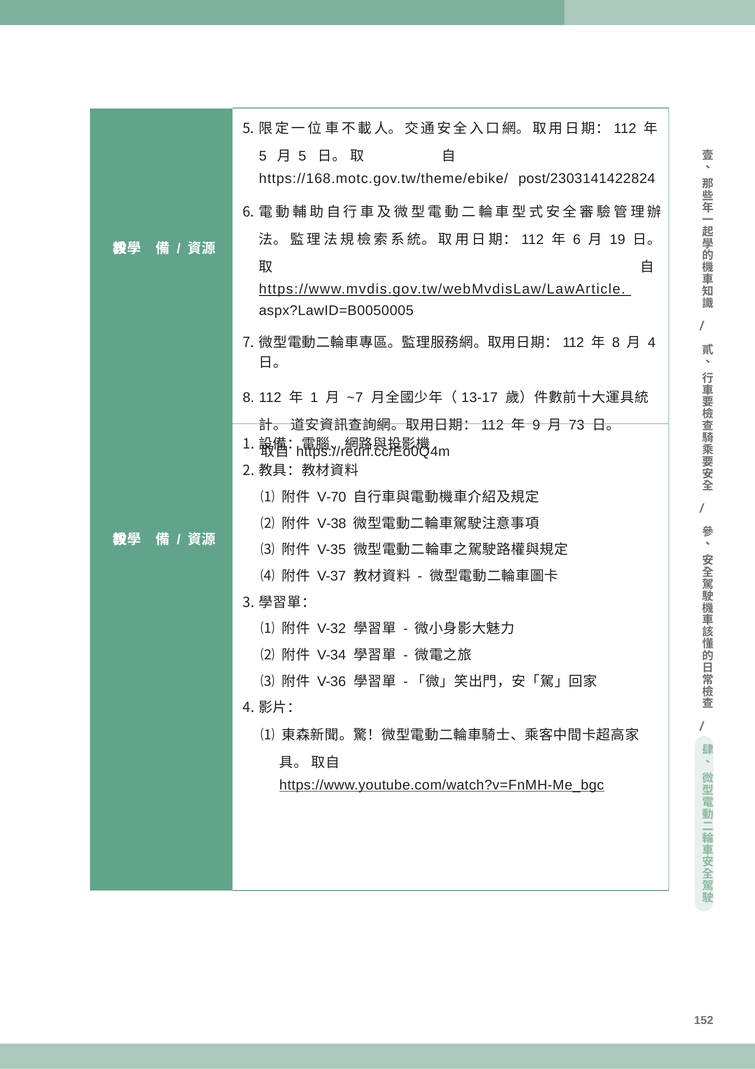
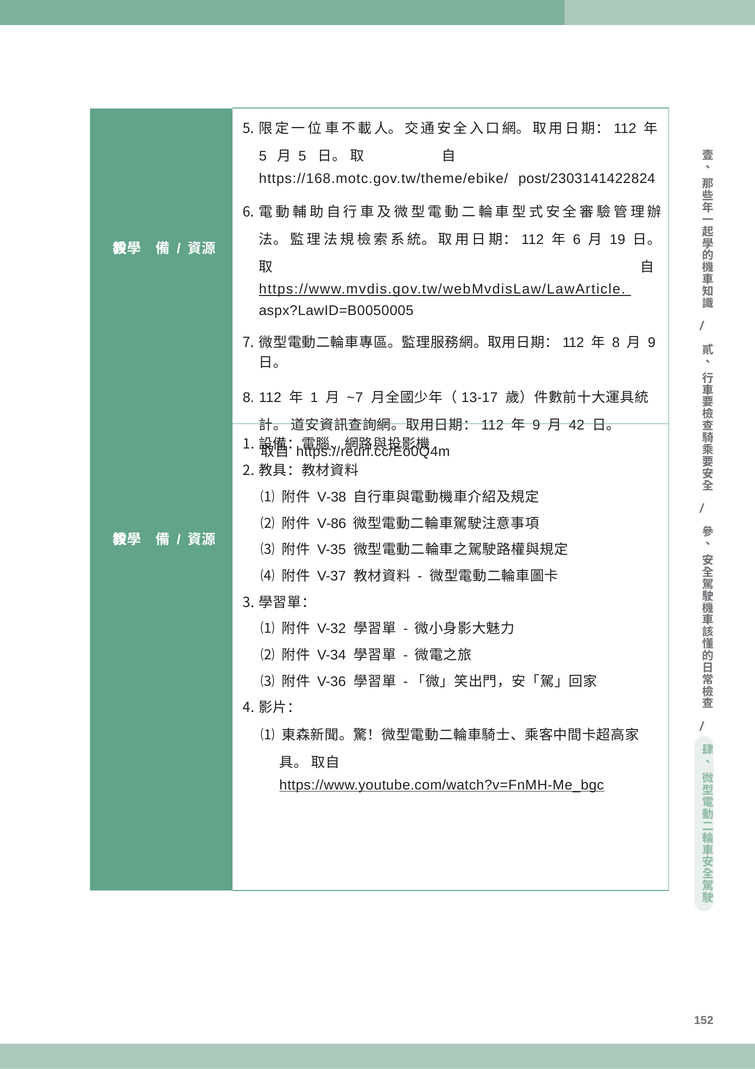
4 at (652, 342): 4 -> 9
73: 73 -> 42
V-70: V-70 -> V-38
V-38: V-38 -> V-86
